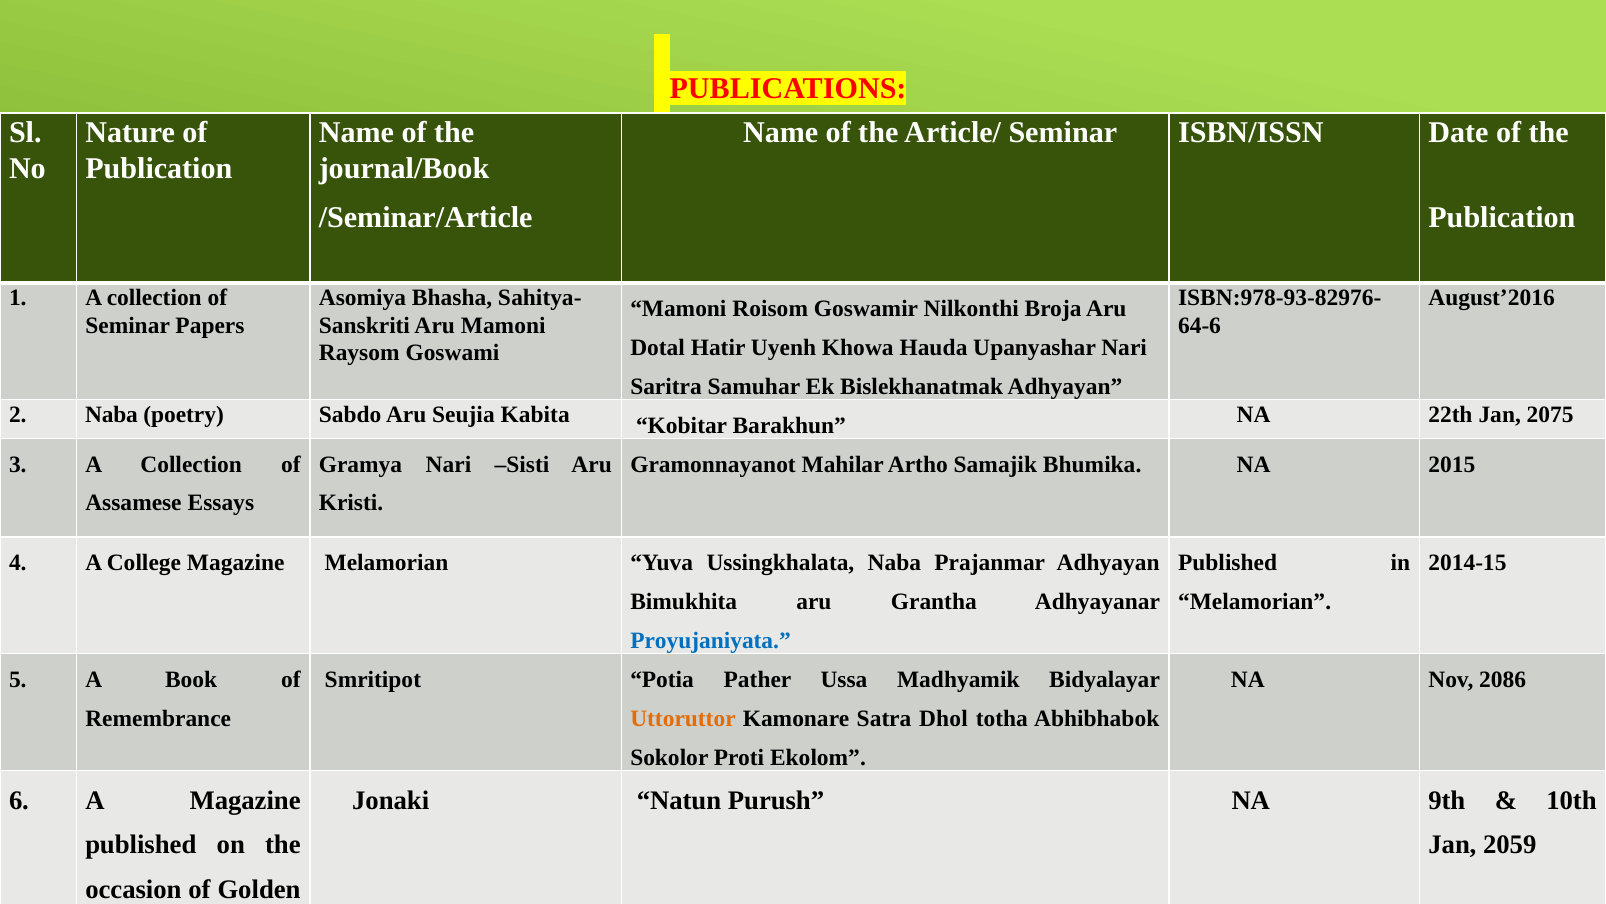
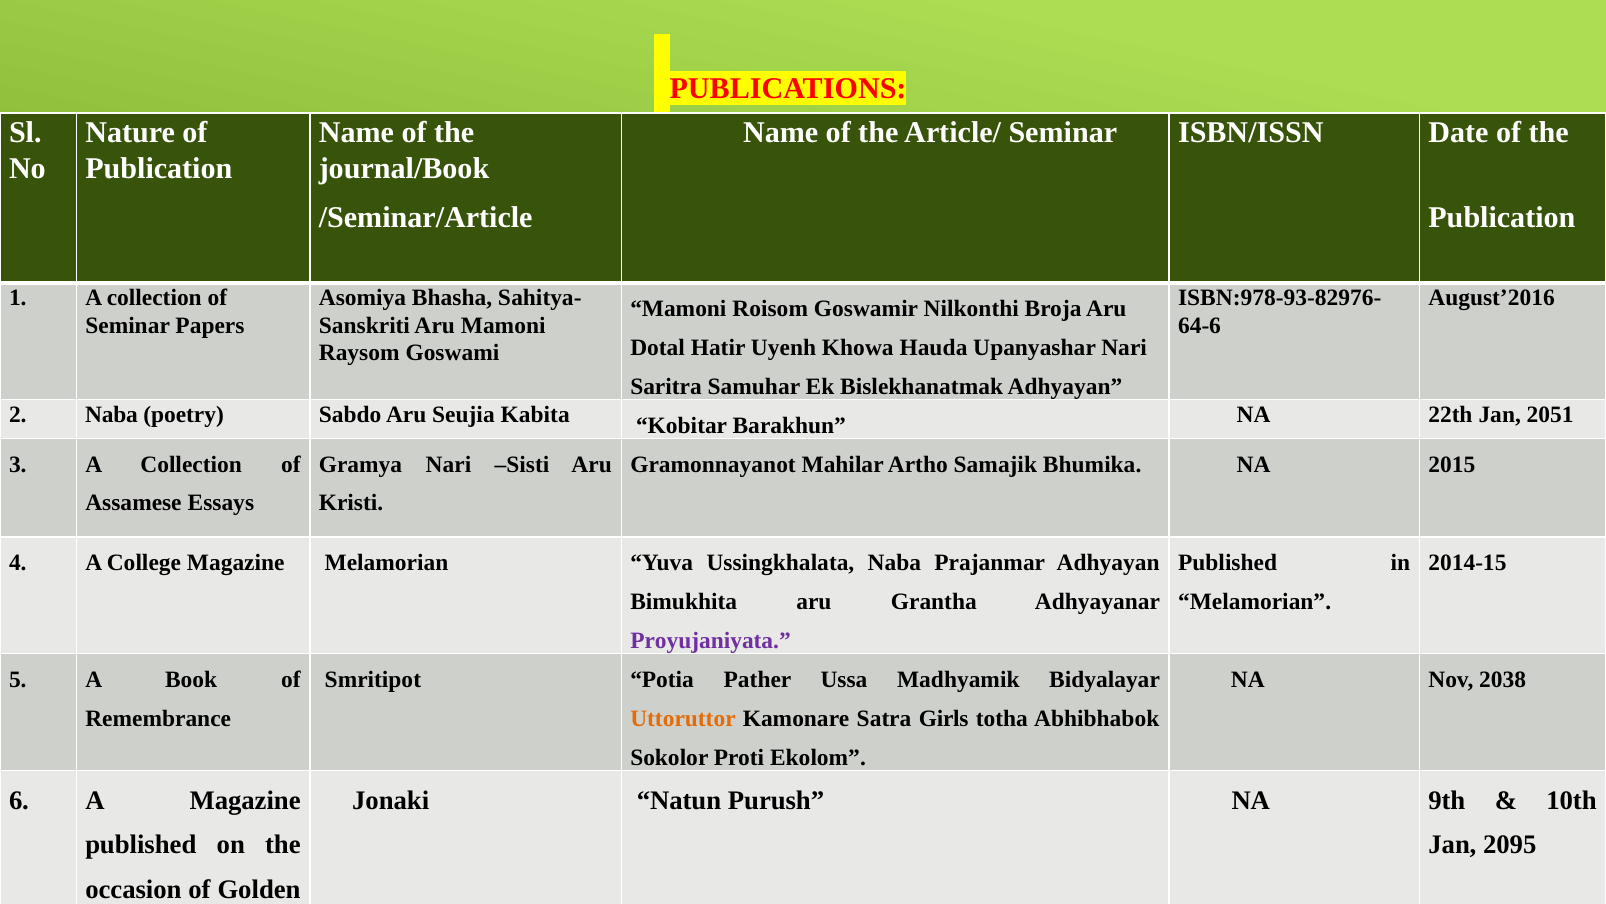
2075: 2075 -> 2051
Proyujaniyata colour: blue -> purple
2086: 2086 -> 2038
Dhol: Dhol -> Girls
2059: 2059 -> 2095
